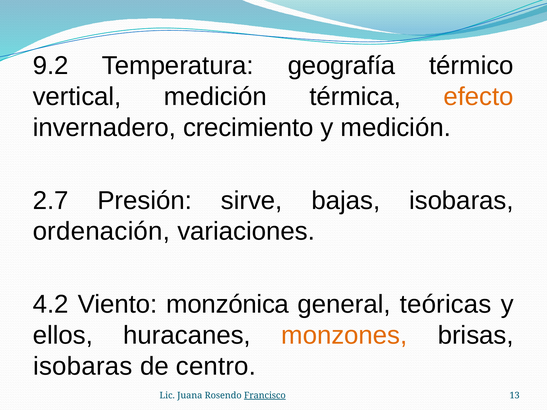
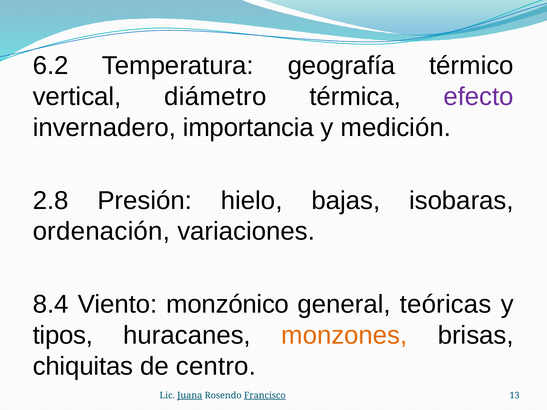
9.2: 9.2 -> 6.2
vertical medición: medición -> diámetro
efecto colour: orange -> purple
crecimiento: crecimiento -> importancia
2.7: 2.7 -> 2.8
sirve: sirve -> hielo
4.2: 4.2 -> 8.4
monzónica: monzónica -> monzónico
ellos: ellos -> tipos
isobaras at (83, 367): isobaras -> chiquitas
Juana underline: none -> present
